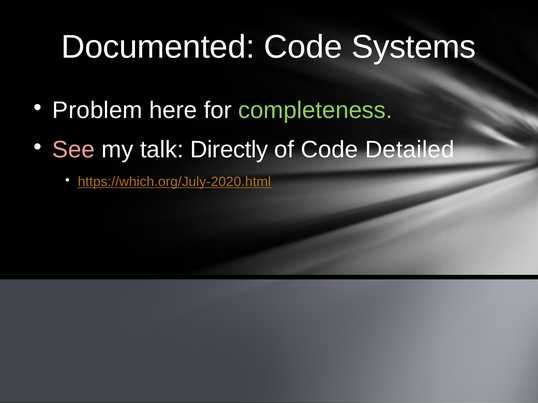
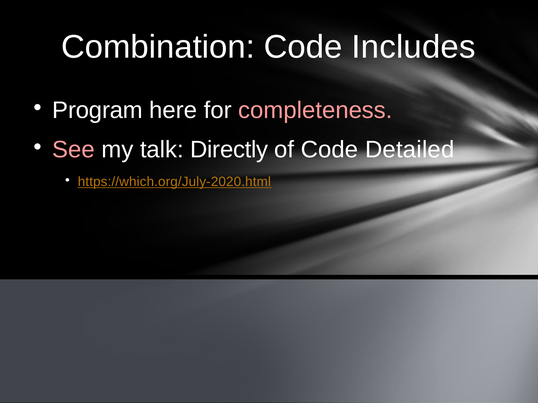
Documented: Documented -> Combination
Systems: Systems -> Includes
Problem: Problem -> Program
completeness colour: light green -> pink
